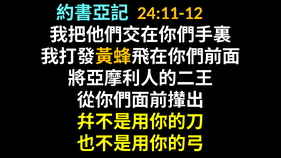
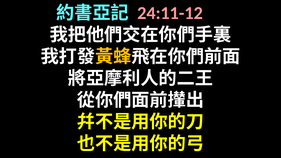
24:11-12 colour: yellow -> pink
